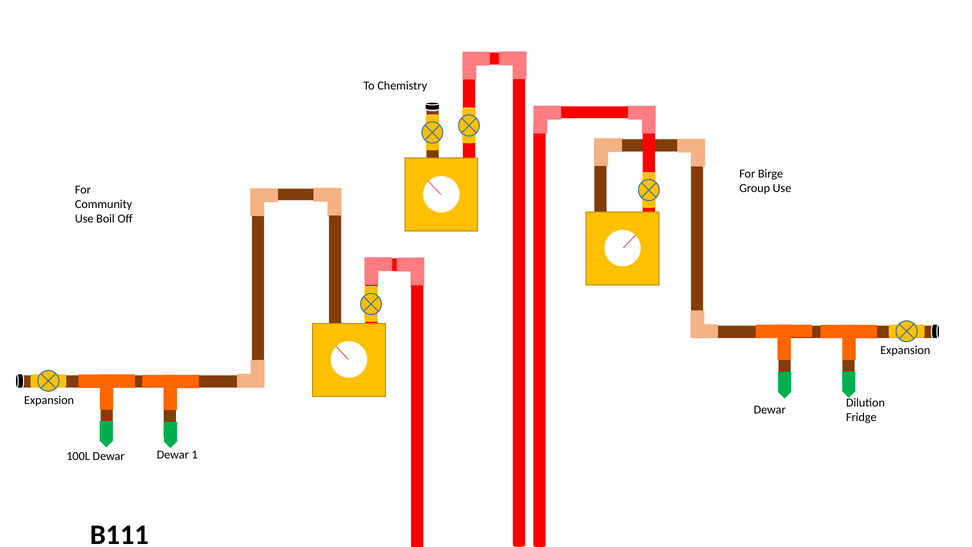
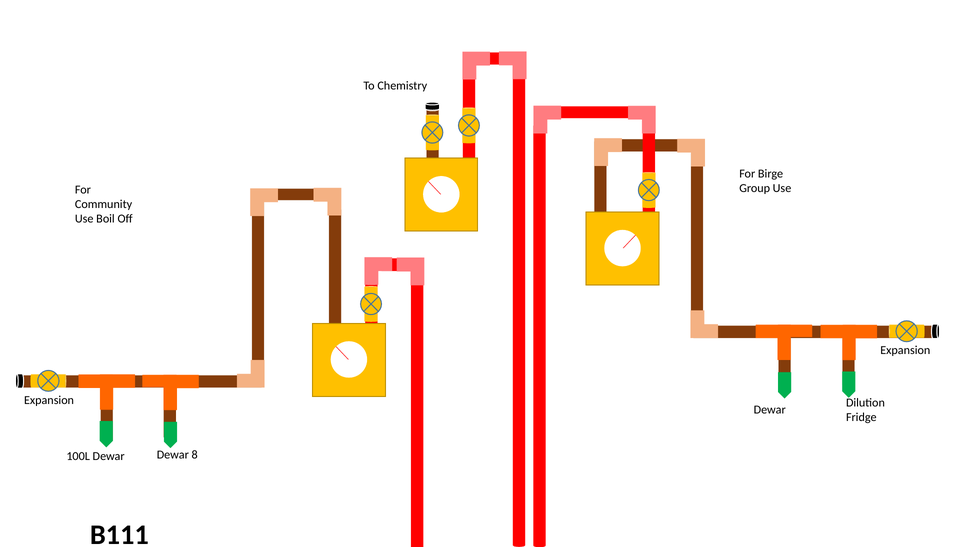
Dewar 1: 1 -> 8
